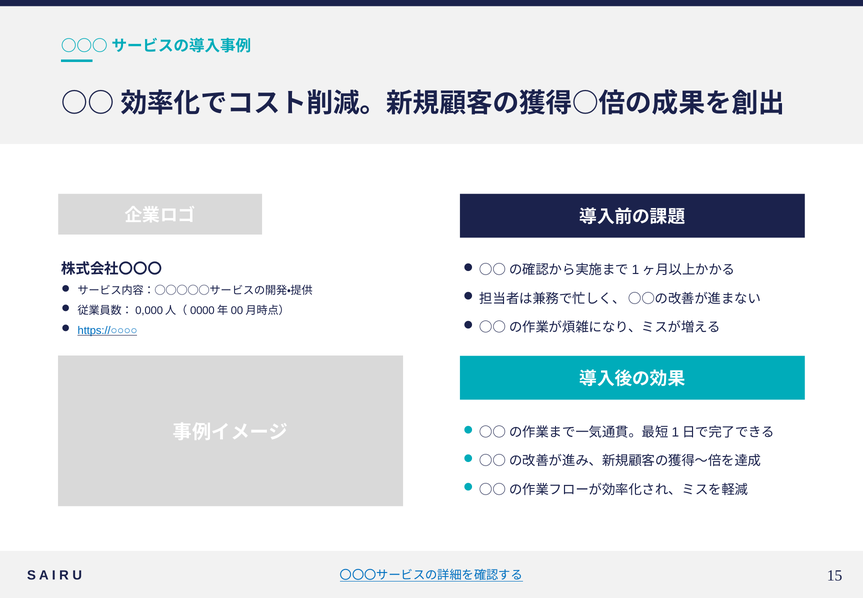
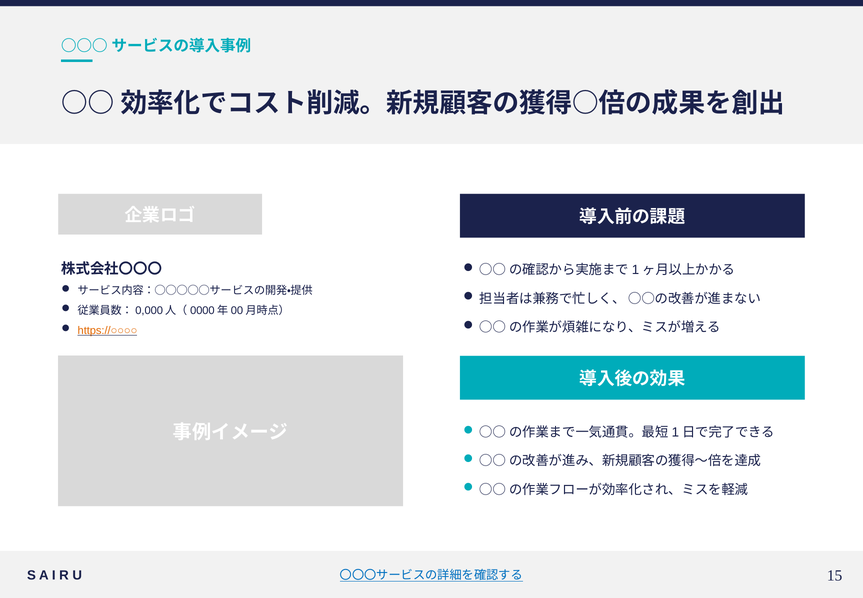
https://○○○○ colour: blue -> orange
